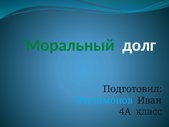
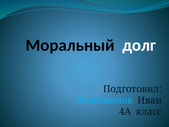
Моральный colour: green -> black
